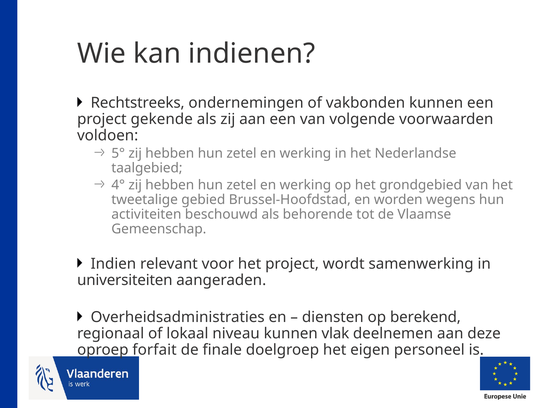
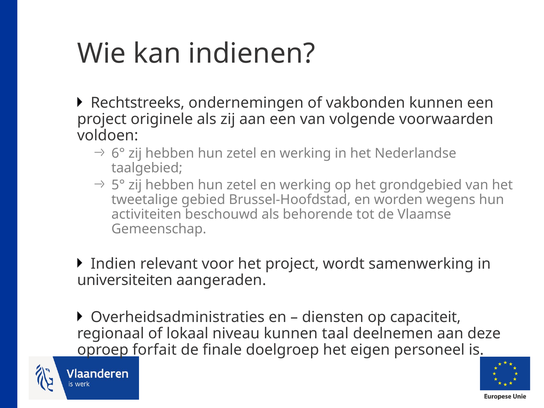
gekende: gekende -> originele
5°: 5° -> 6°
4°: 4° -> 5°
berekend: berekend -> capaciteit
vlak: vlak -> taal
